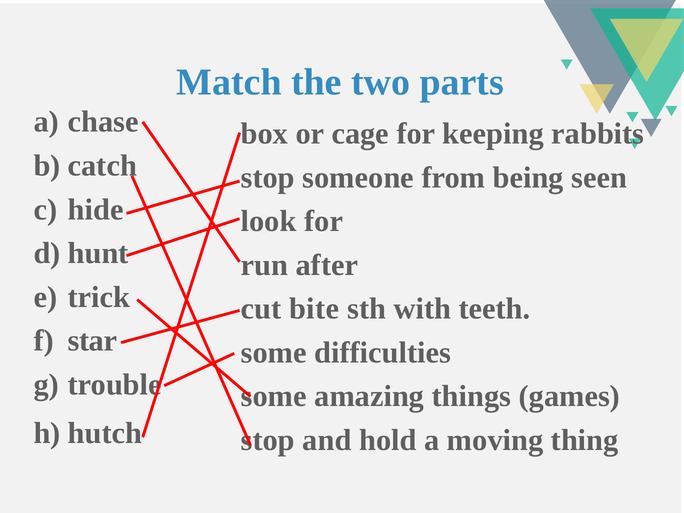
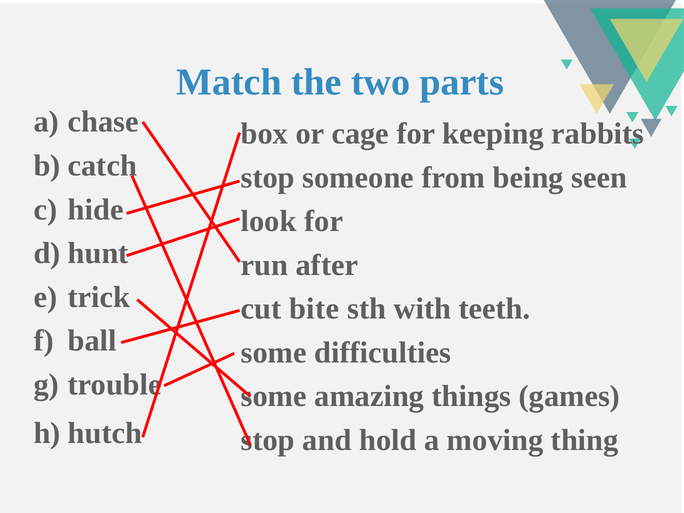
star: star -> ball
